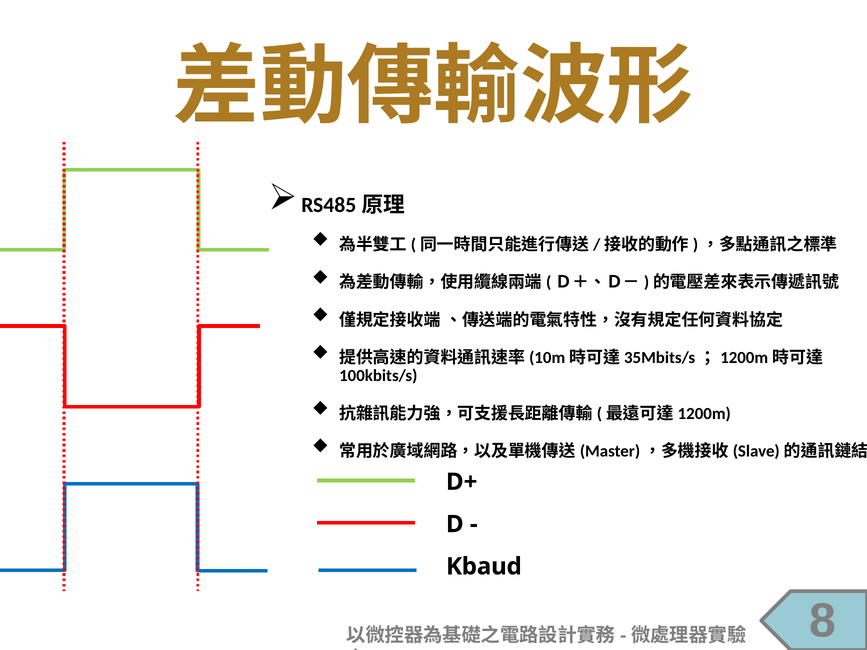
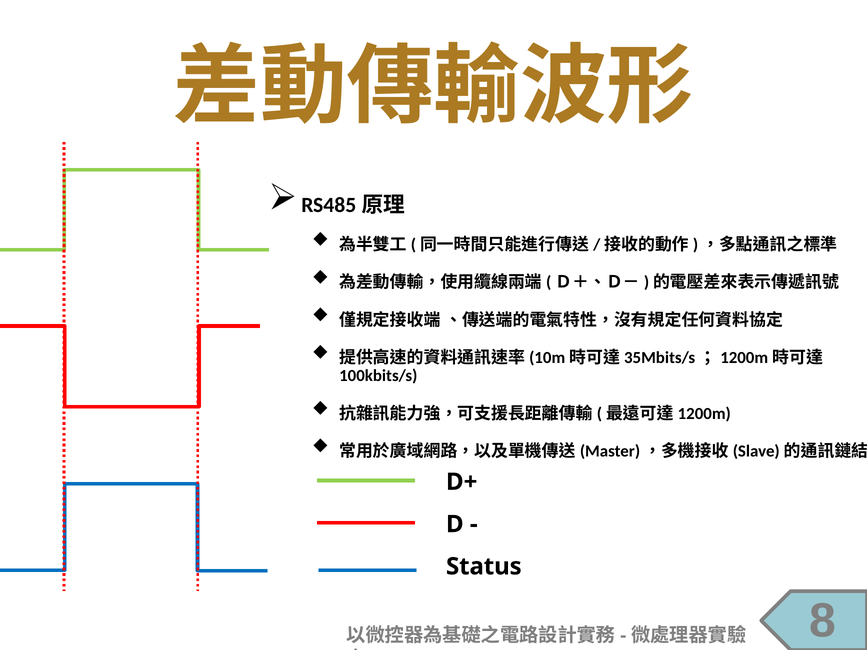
Kbaud: Kbaud -> Status
